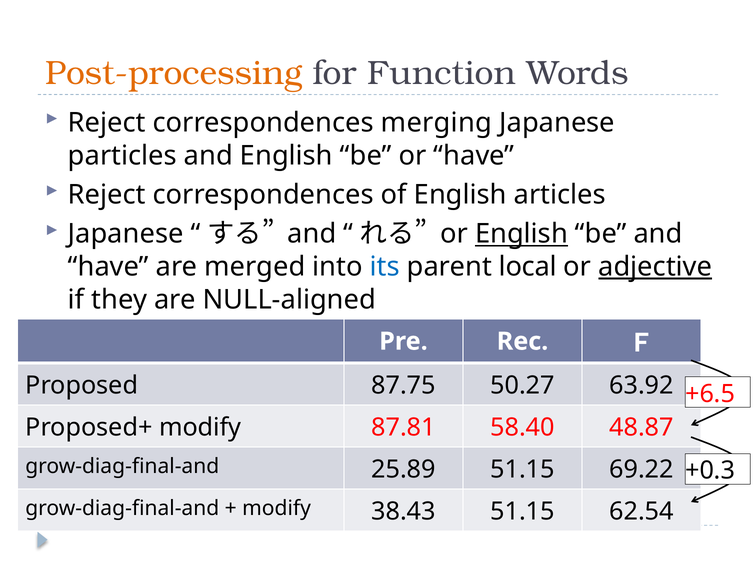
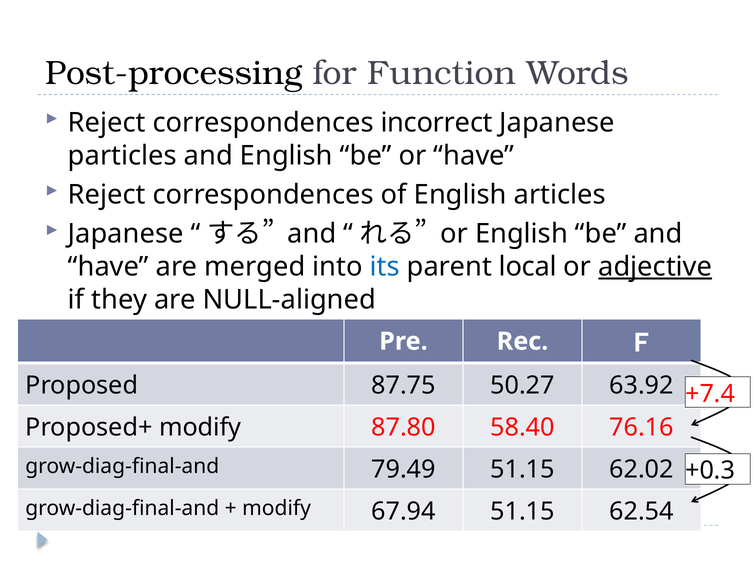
Post-processing colour: orange -> black
merging: merging -> incorrect
English at (521, 234) underline: present -> none
+6.5: +6.5 -> +7.4
87.81: 87.81 -> 87.80
48.87: 48.87 -> 76.16
25.89: 25.89 -> 79.49
69.22: 69.22 -> 62.02
38.43: 38.43 -> 67.94
